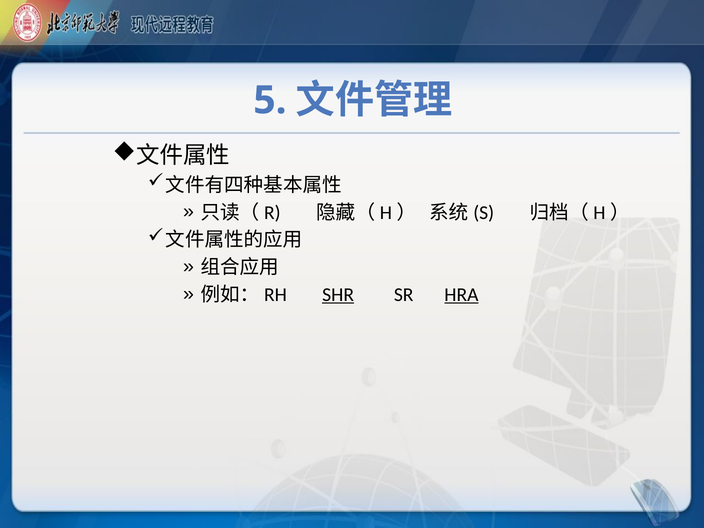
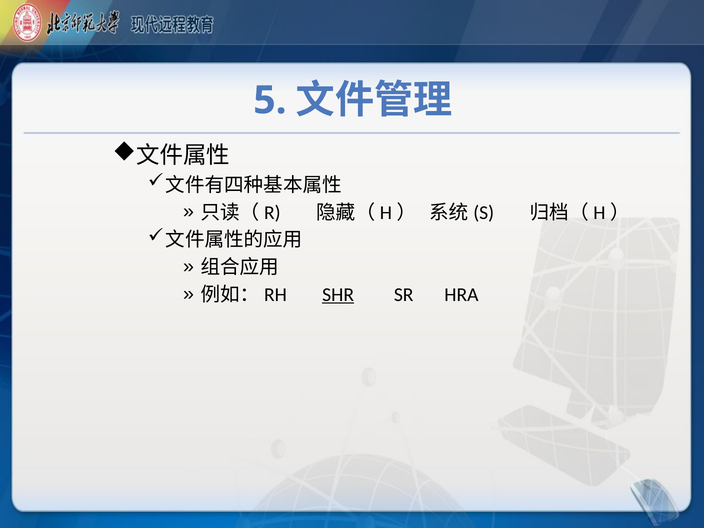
HRA underline: present -> none
